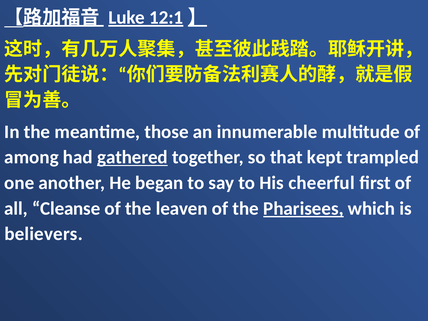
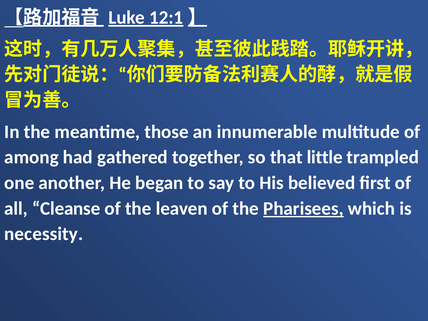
gathered underline: present -> none
kept: kept -> little
cheerful: cheerful -> believed
believers: believers -> necessity
